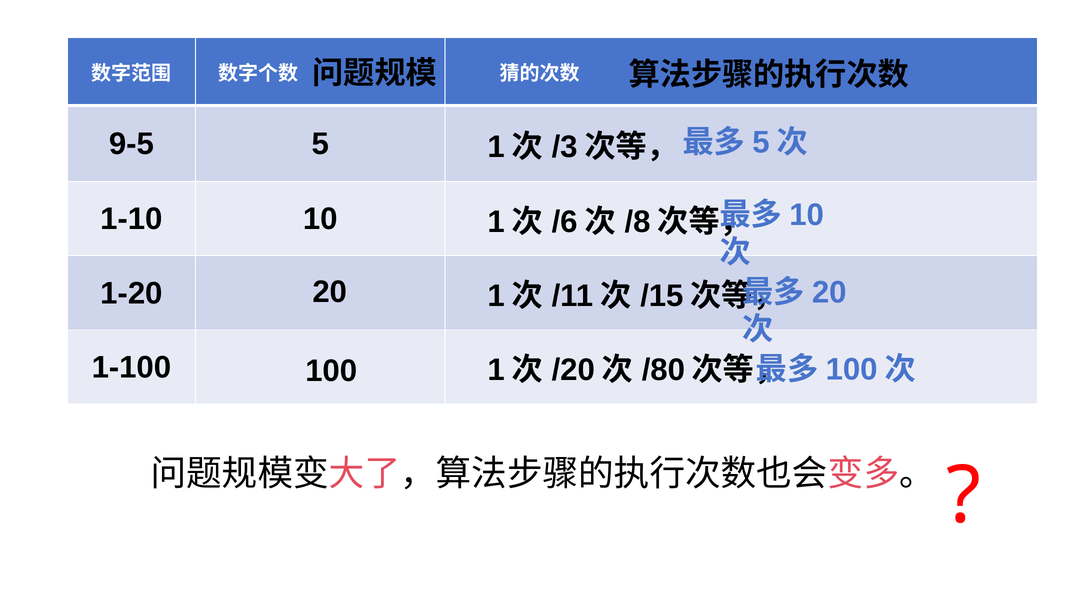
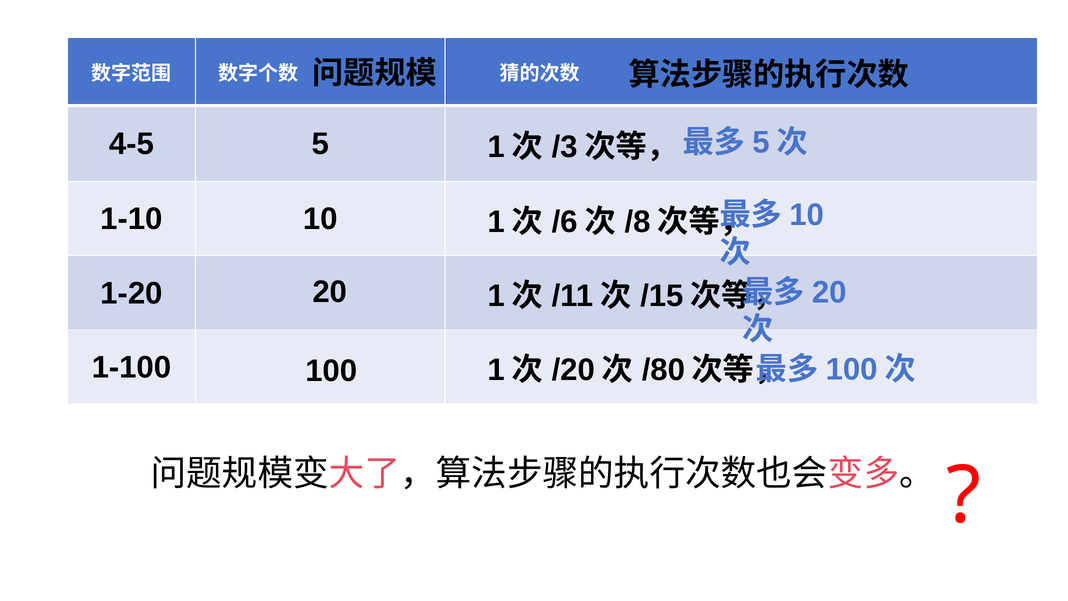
9-5: 9-5 -> 4-5
